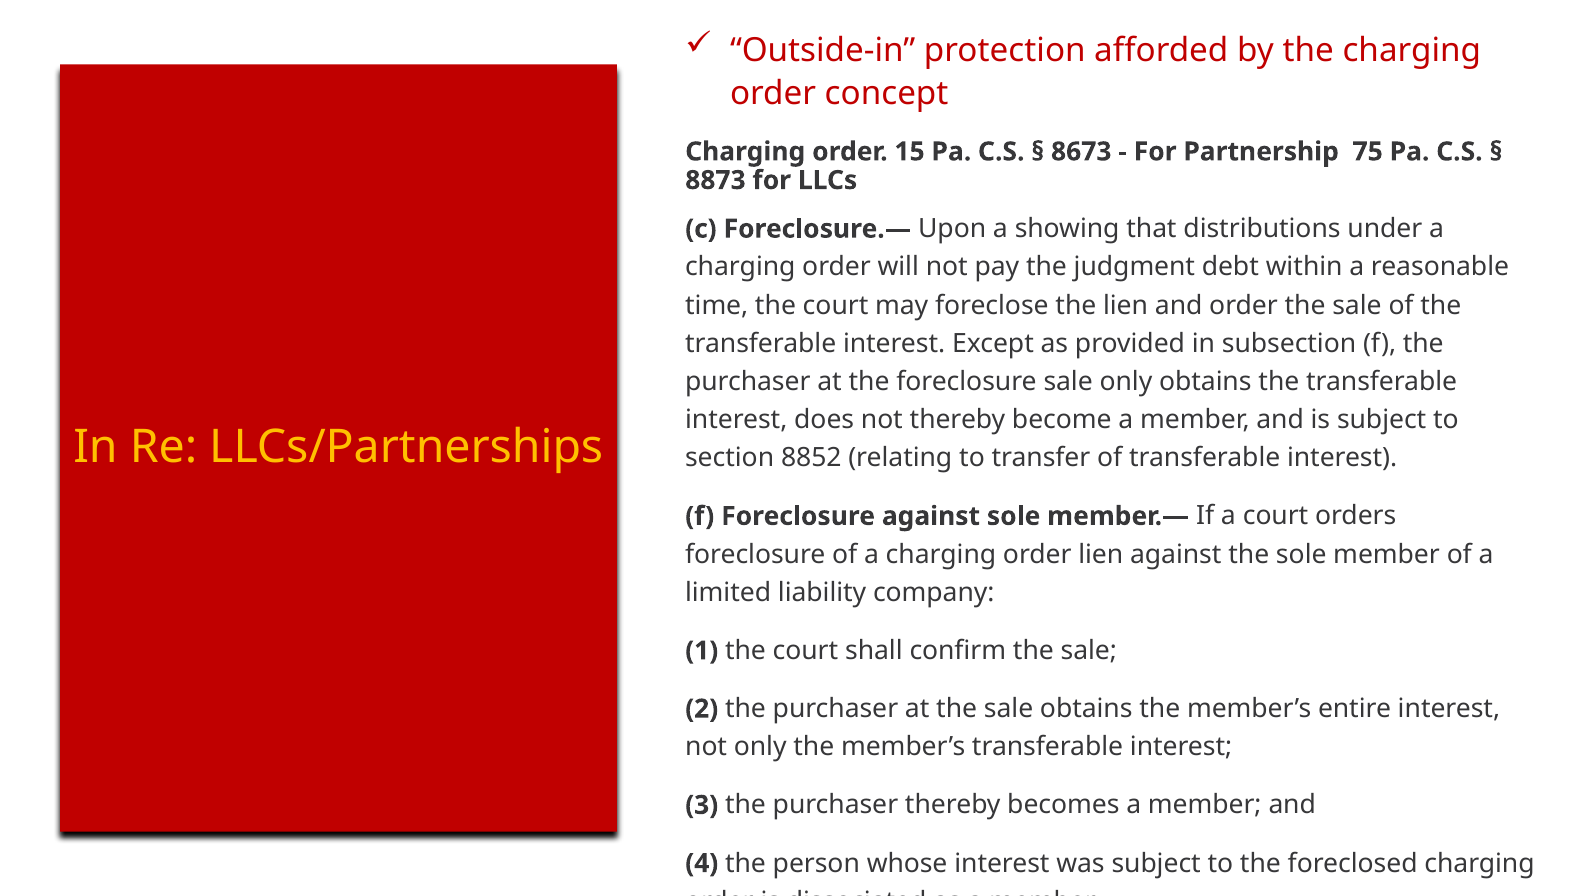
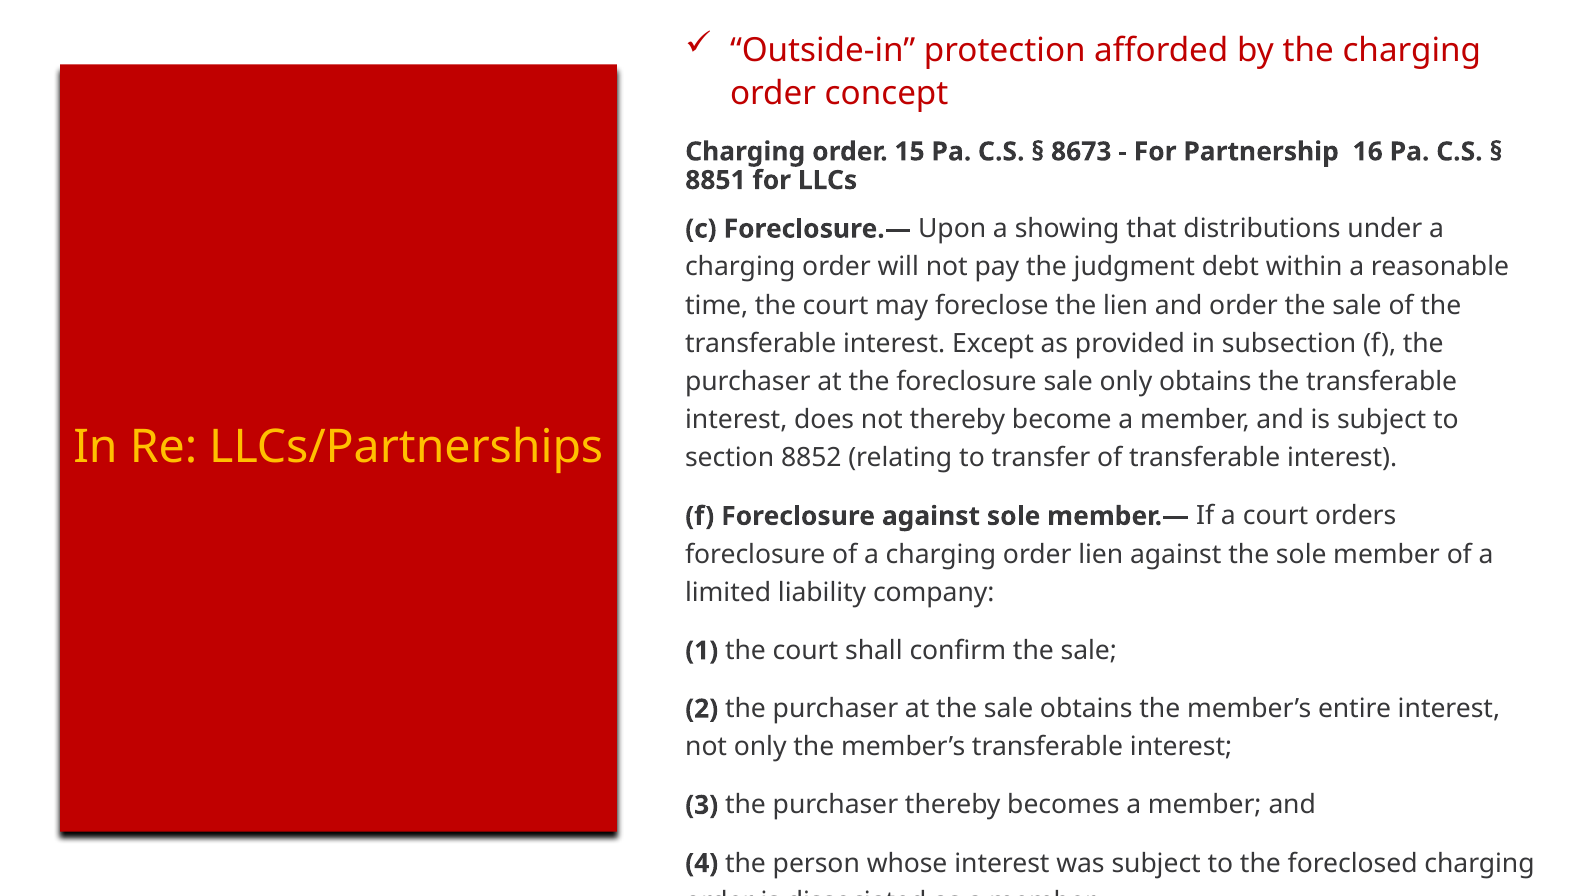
75: 75 -> 16
8873: 8873 -> 8851
